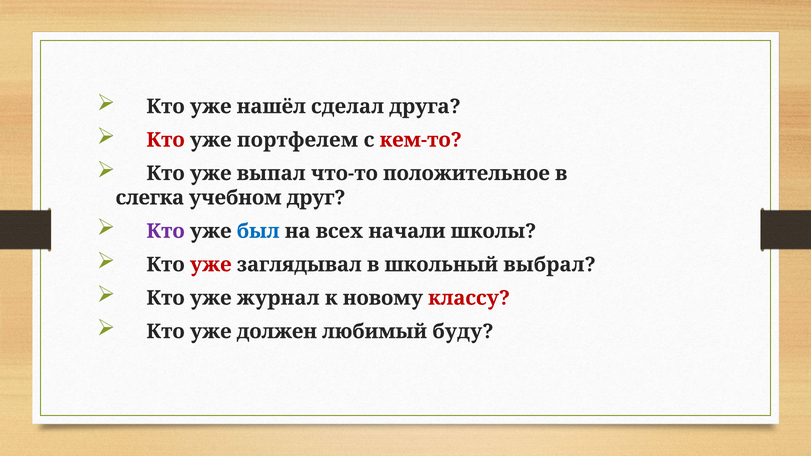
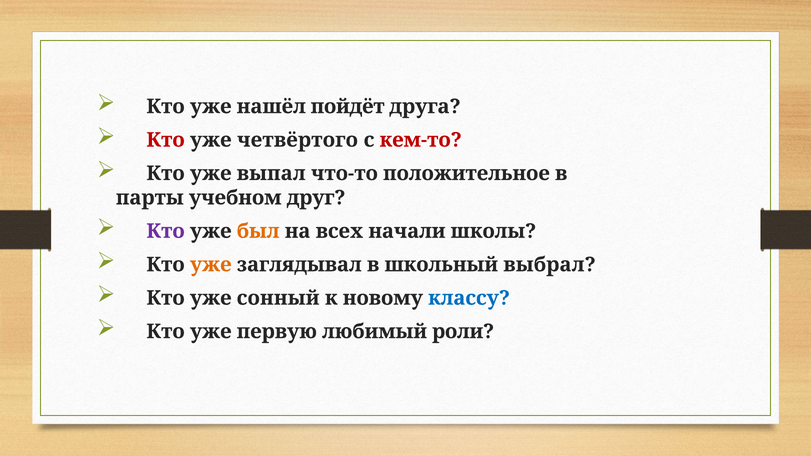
сделал: сделал -> пойдёт
портфелем: портфелем -> четвёртого
слегка: слегка -> парты
был colour: blue -> orange
уже at (211, 265) colour: red -> orange
журнал: журнал -> сонный
классу colour: red -> blue
должен: должен -> первую
буду: буду -> роли
